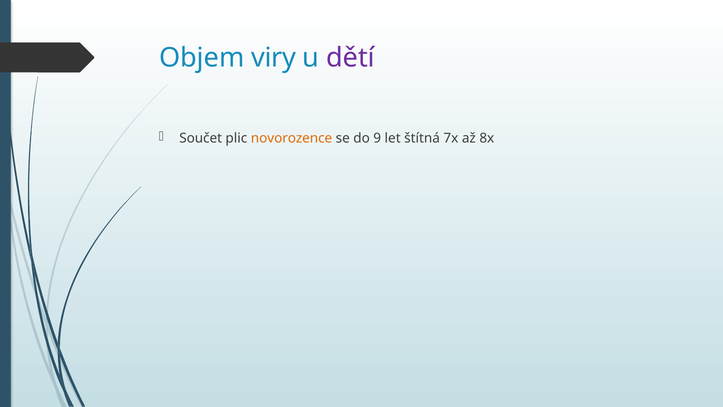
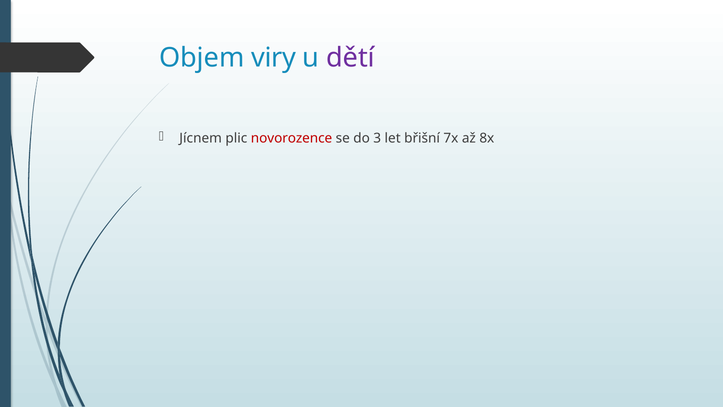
Součet: Součet -> Jícnem
novorozence colour: orange -> red
9: 9 -> 3
štítná: štítná -> břišní
